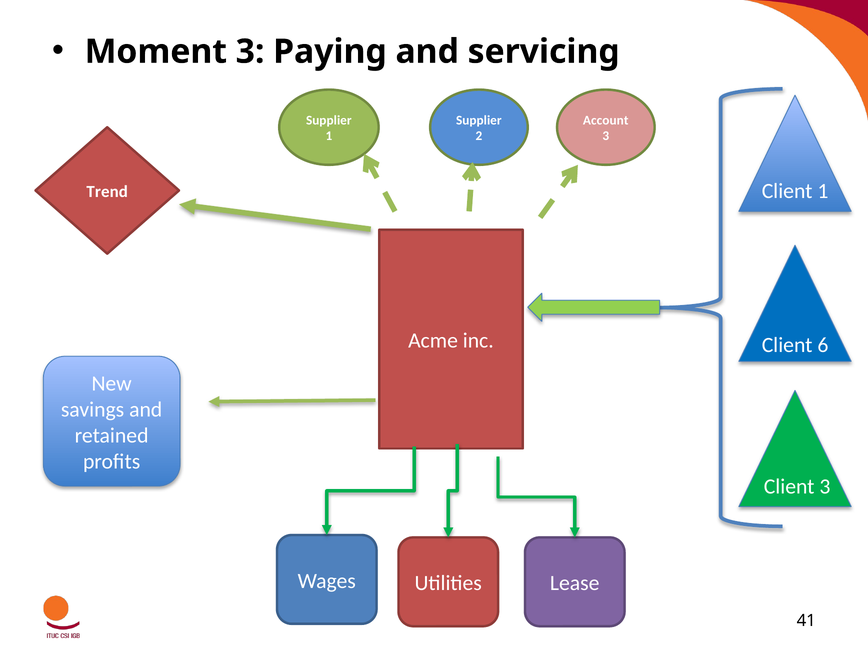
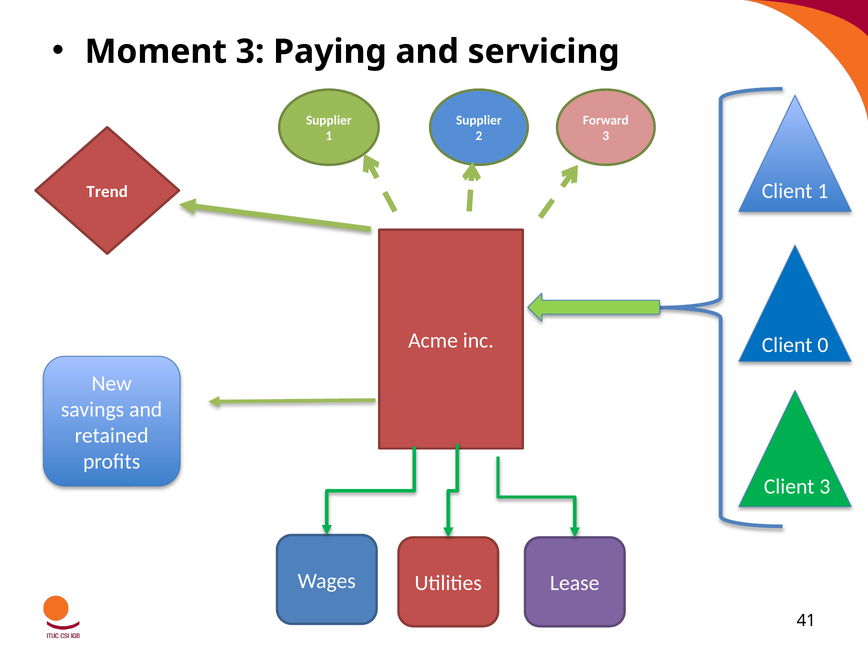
Account: Account -> Forward
6: 6 -> 0
